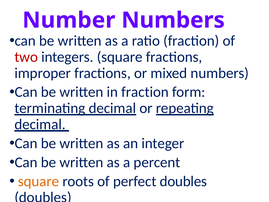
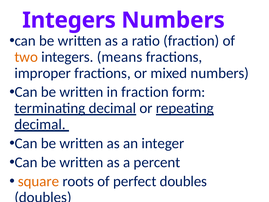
Number at (69, 20): Number -> Integers
two colour: red -> orange
integers square: square -> means
